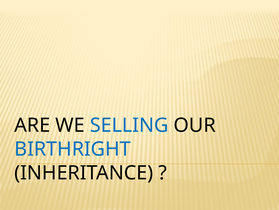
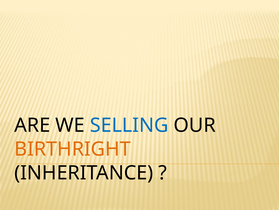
BIRTHRIGHT colour: blue -> orange
